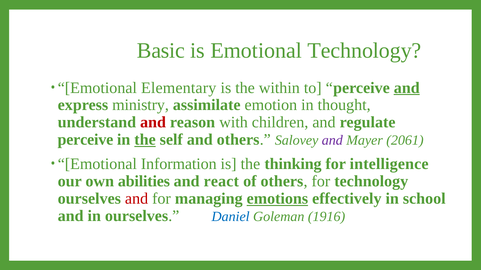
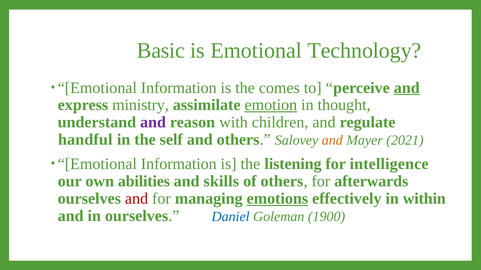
Elementary at (179, 88): Elementary -> Information
within: within -> comes
emotion underline: none -> present
and at (153, 123) colour: red -> purple
perceive at (85, 140): perceive -> handful
the at (145, 140) underline: present -> none
and at (332, 141) colour: purple -> orange
2061: 2061 -> 2021
thinking: thinking -> listening
react: react -> skills
for technology: technology -> afterwards
school: school -> within
1916: 1916 -> 1900
